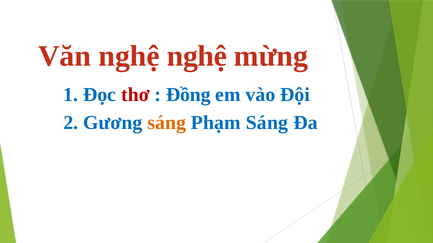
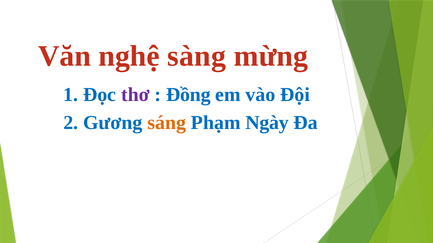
nghệ nghệ: nghệ -> sàng
thơ colour: red -> purple
Phạm Sáng: Sáng -> Ngày
